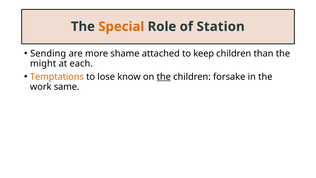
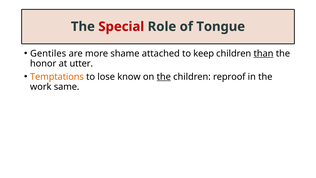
Special colour: orange -> red
Station: Station -> Tongue
Sending: Sending -> Gentiles
than underline: none -> present
might: might -> honor
each: each -> utter
forsake: forsake -> reproof
